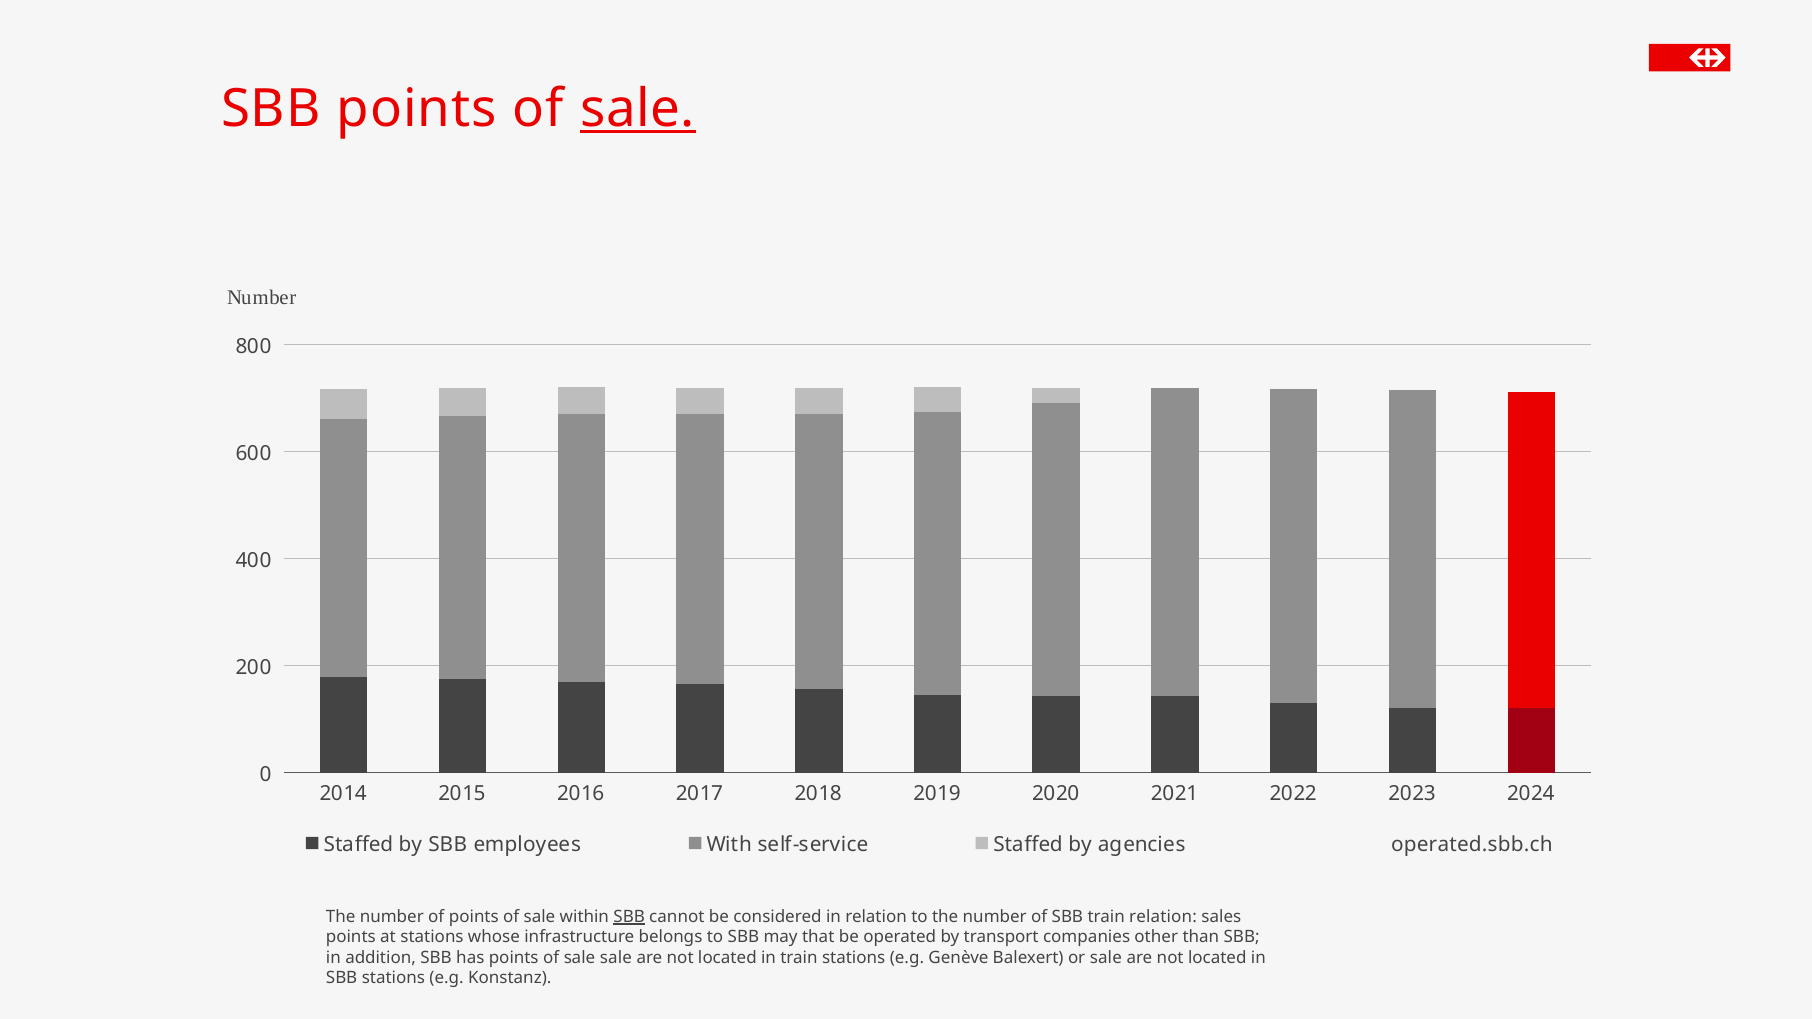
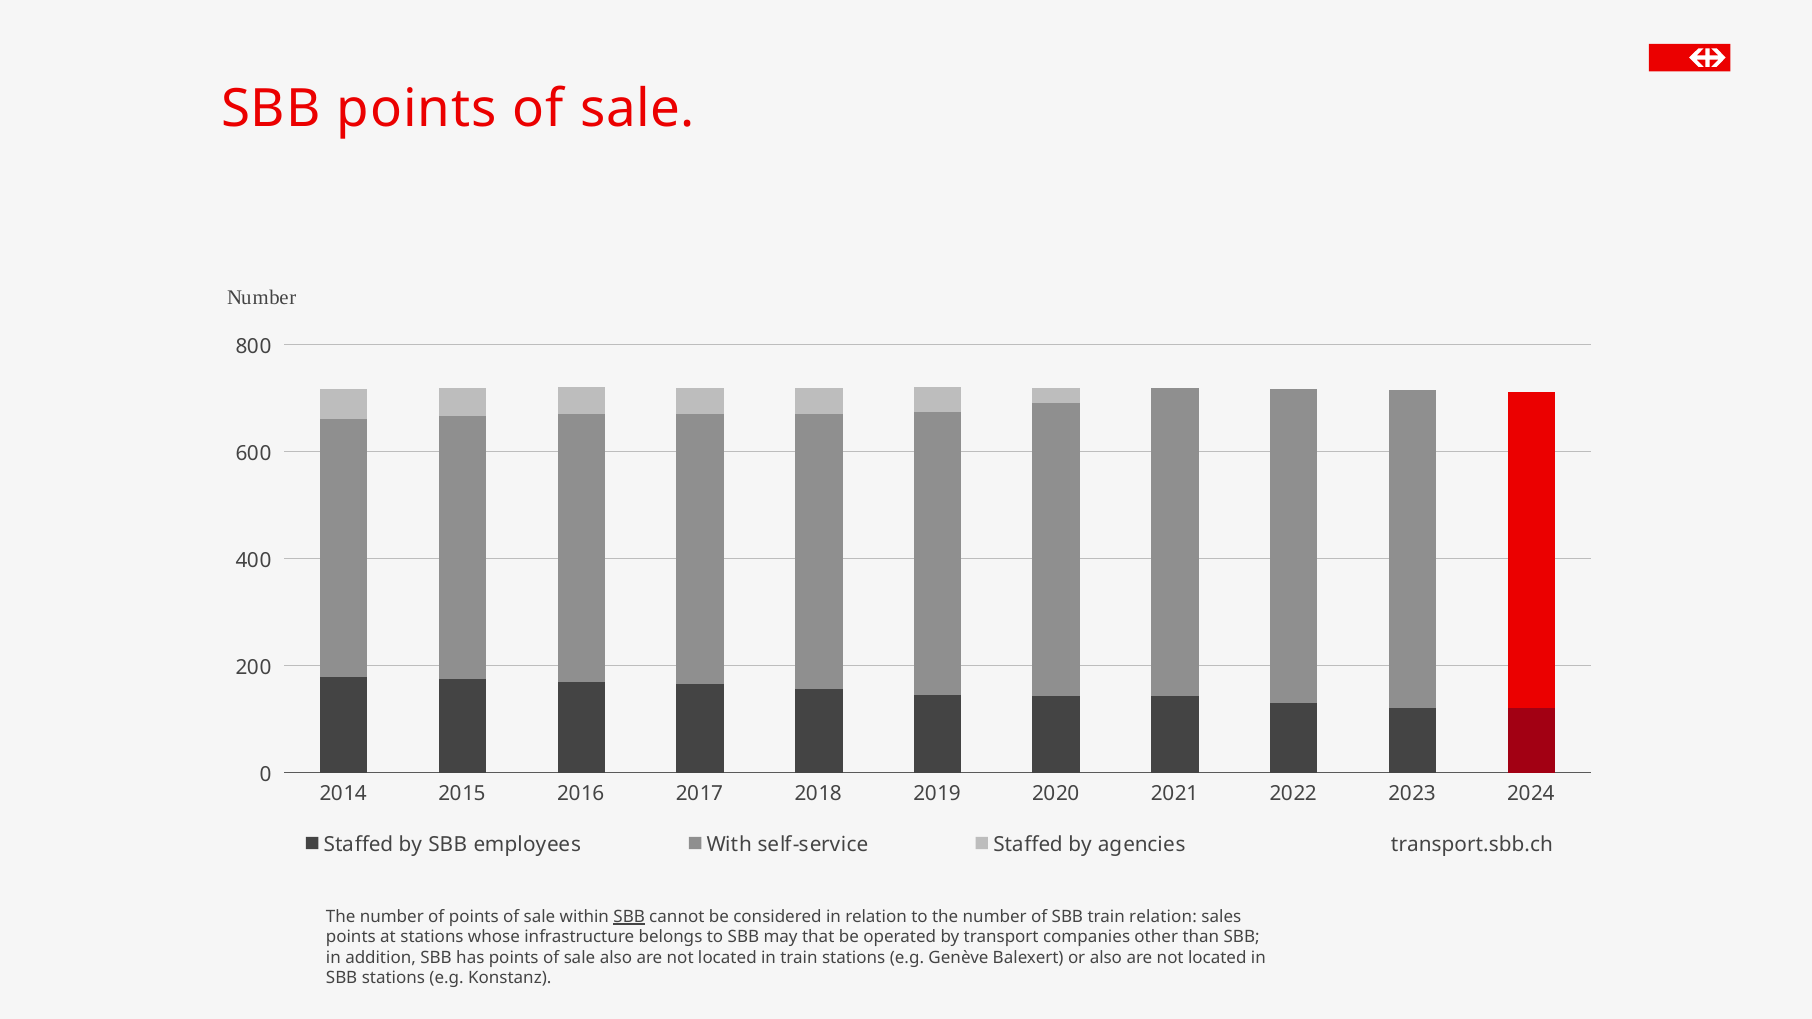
sale at (638, 109) underline: present -> none
operated.sbb.ch: operated.sbb.ch -> transport.sbb.ch
sale sale: sale -> also
or sale: sale -> also
